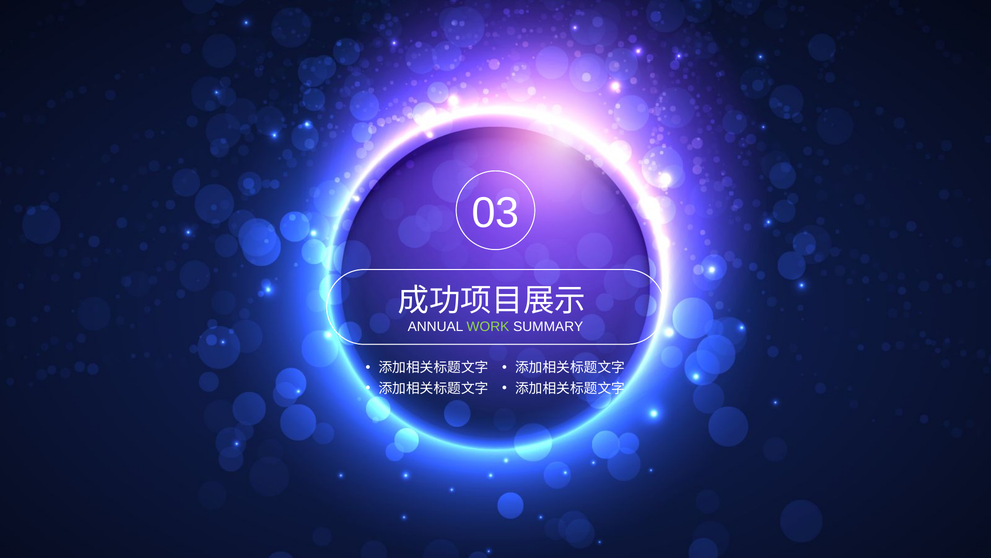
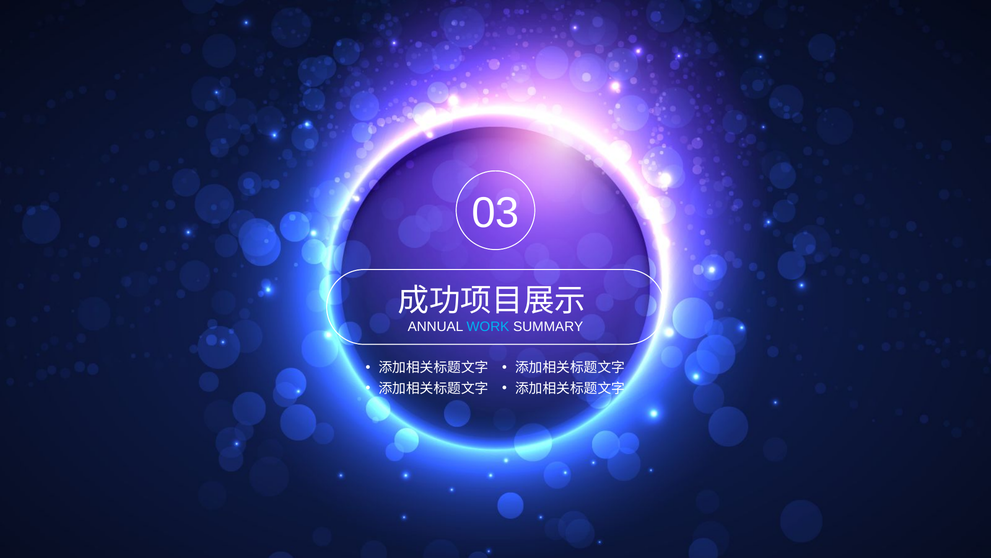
WORK colour: light green -> light blue
